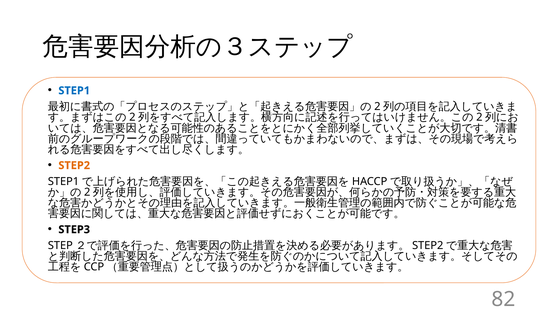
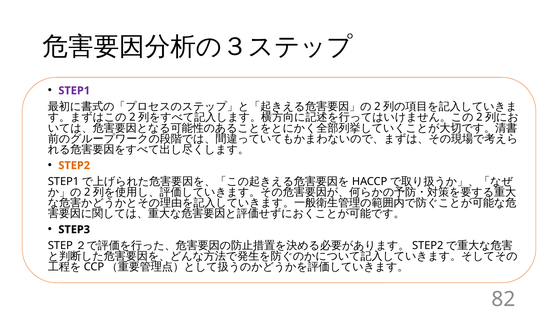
STEP1 colour: blue -> purple
